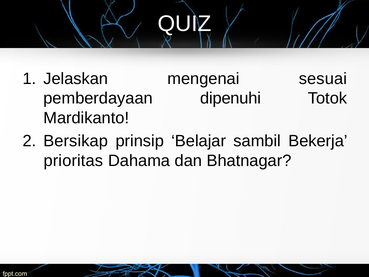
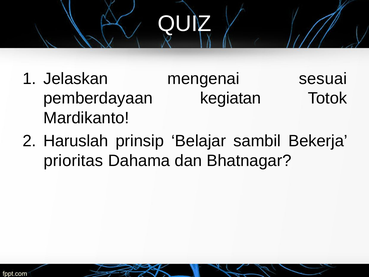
dipenuhi: dipenuhi -> kegiatan
Bersikap: Bersikap -> Haruslah
